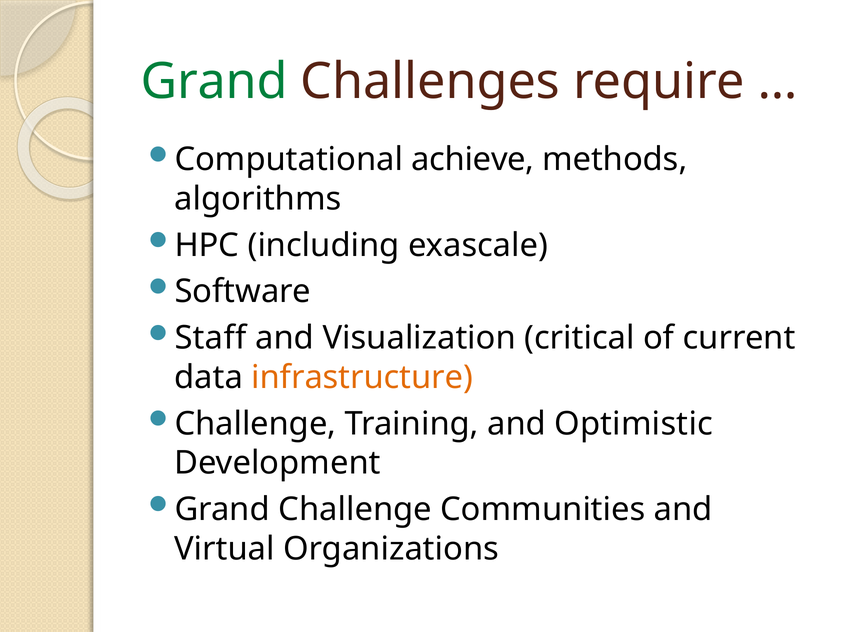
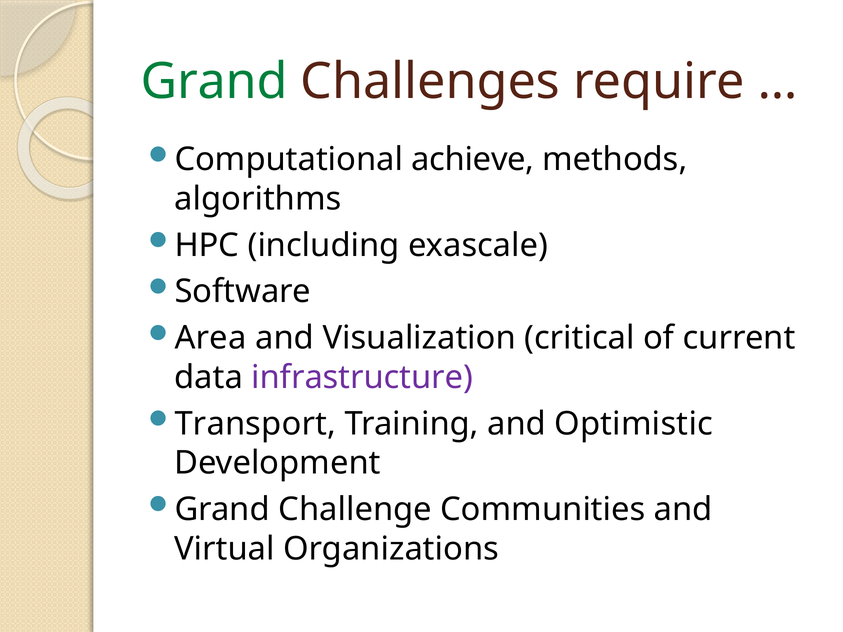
Staff: Staff -> Area
infrastructure colour: orange -> purple
Challenge at (255, 424): Challenge -> Transport
